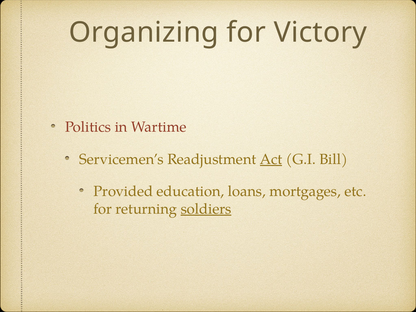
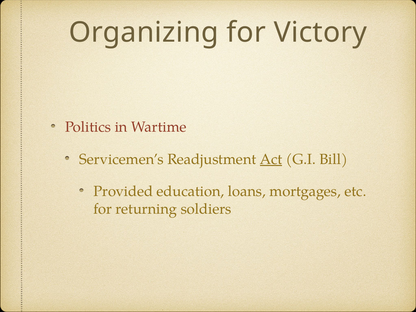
soldiers underline: present -> none
